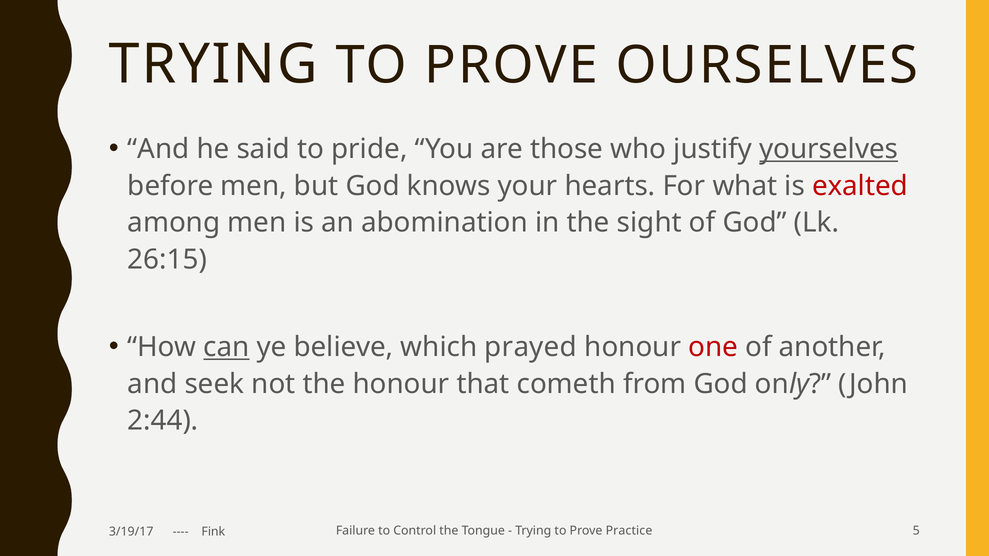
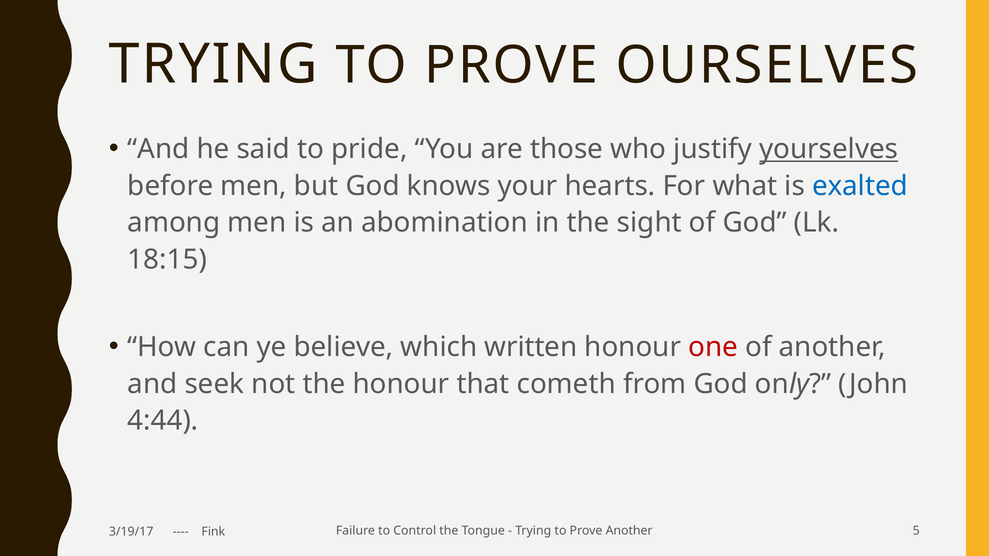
exalted colour: red -> blue
26:15: 26:15 -> 18:15
can underline: present -> none
prayed: prayed -> written
2:44: 2:44 -> 4:44
Prove Practice: Practice -> Another
